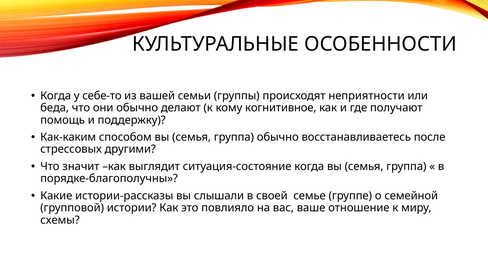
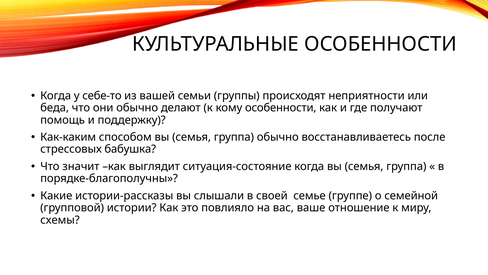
кому когнитивное: когнитивное -> особенности
другими: другими -> бабушка
